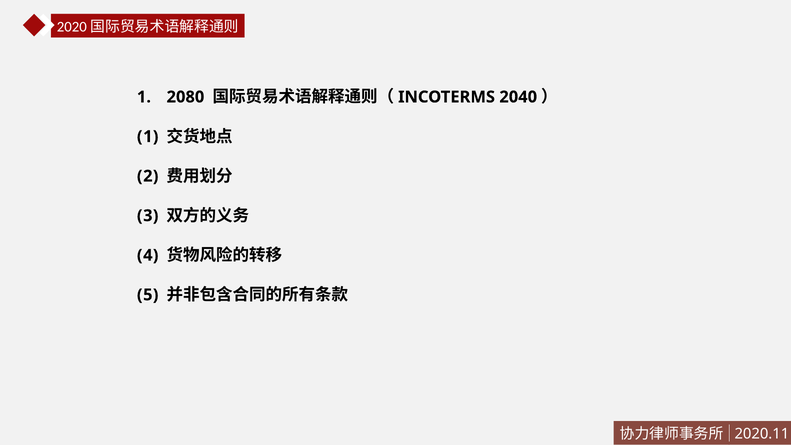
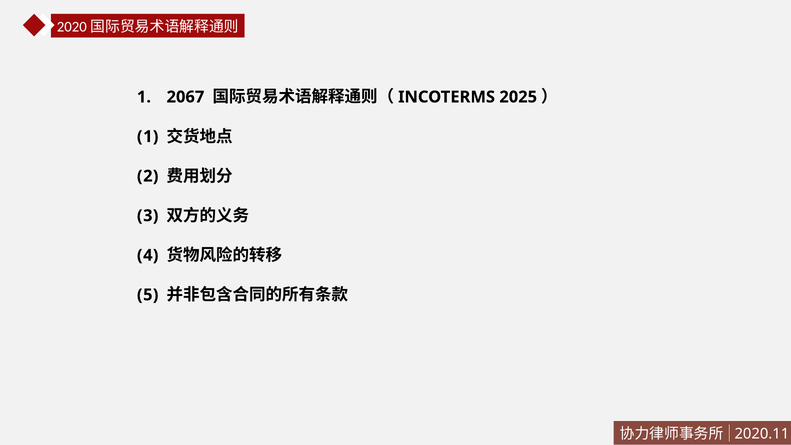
2080: 2080 -> 2067
2040: 2040 -> 2025
